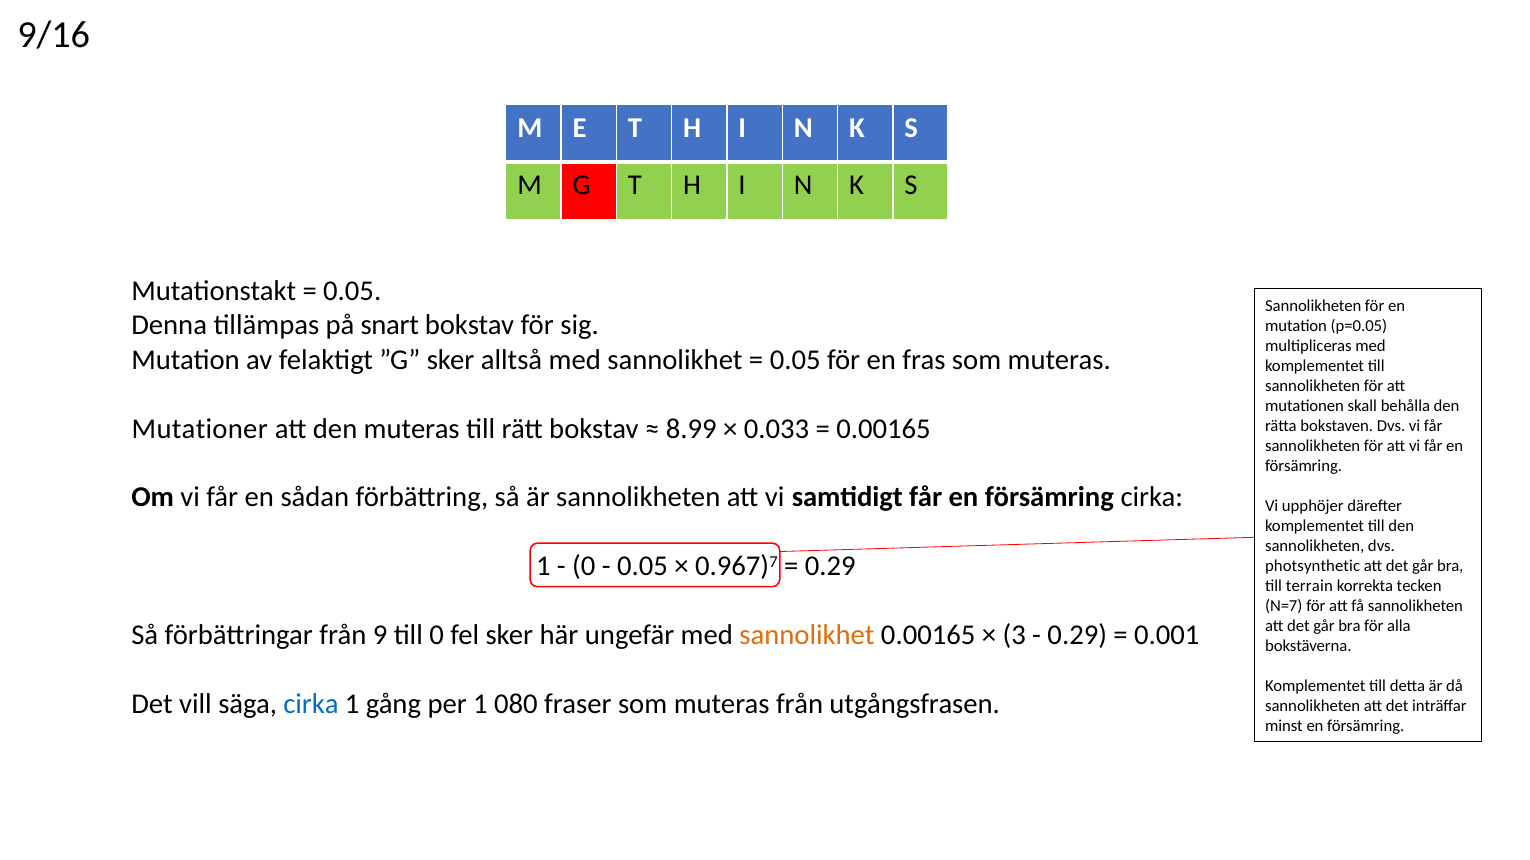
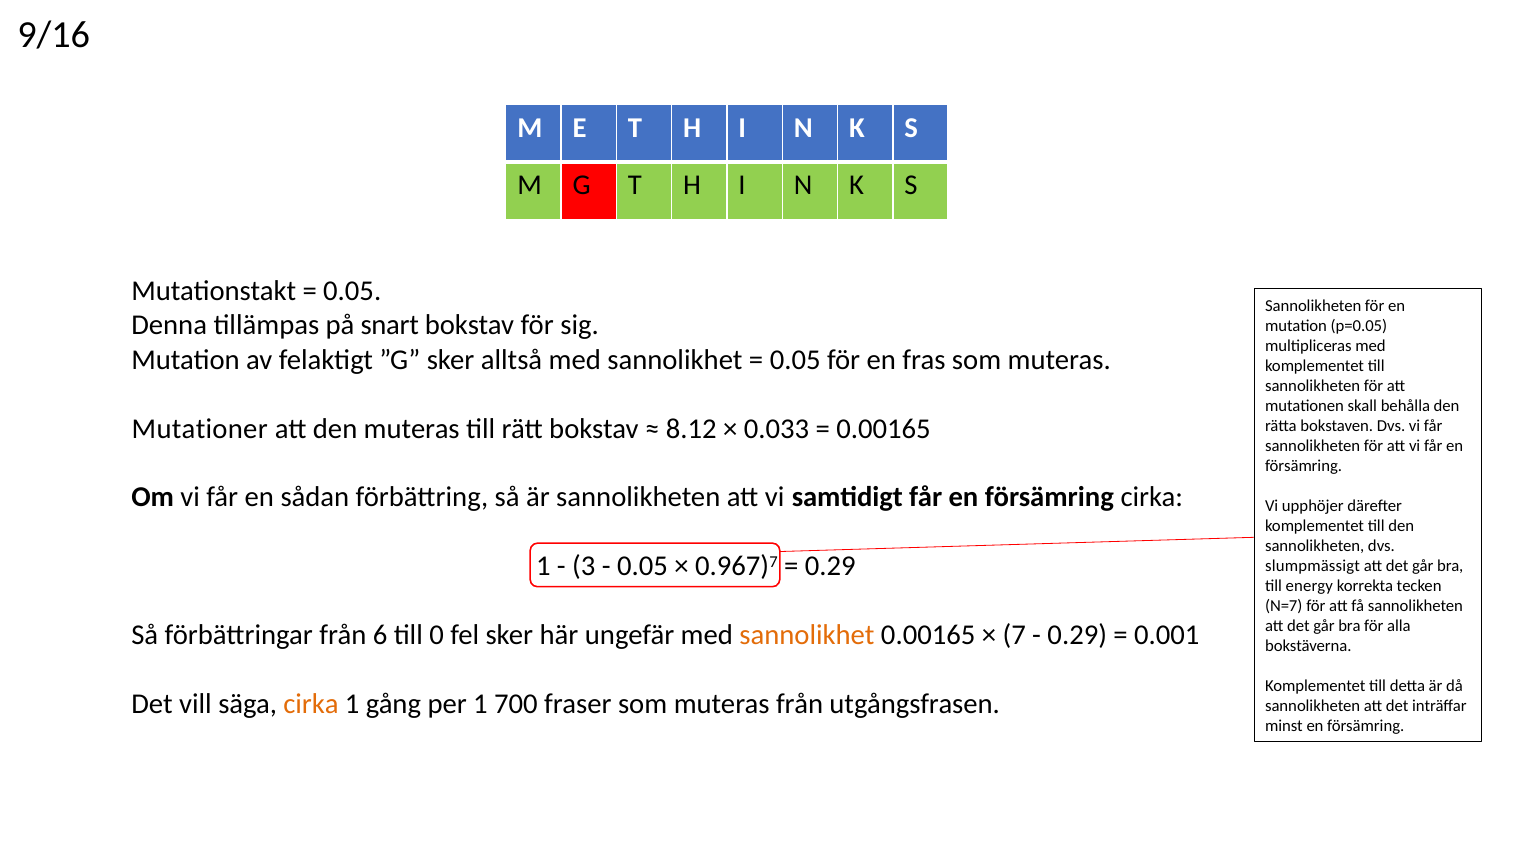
8.99: 8.99 -> 8.12
0 at (584, 567): 0 -> 3
photsynthetic: photsynthetic -> slumpmässigt
terrain: terrain -> energy
9: 9 -> 6
3: 3 -> 7
cirka at (311, 704) colour: blue -> orange
080: 080 -> 700
